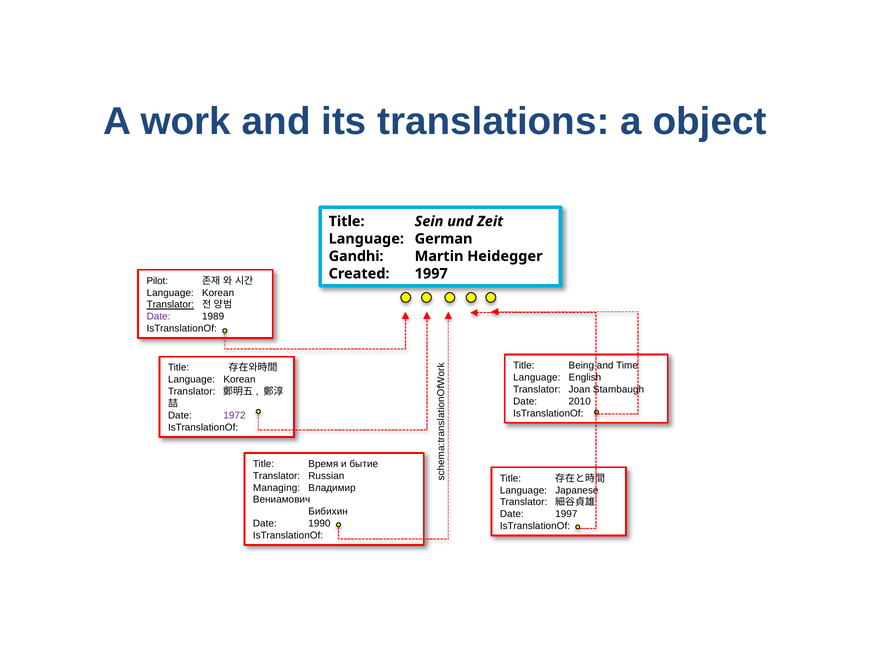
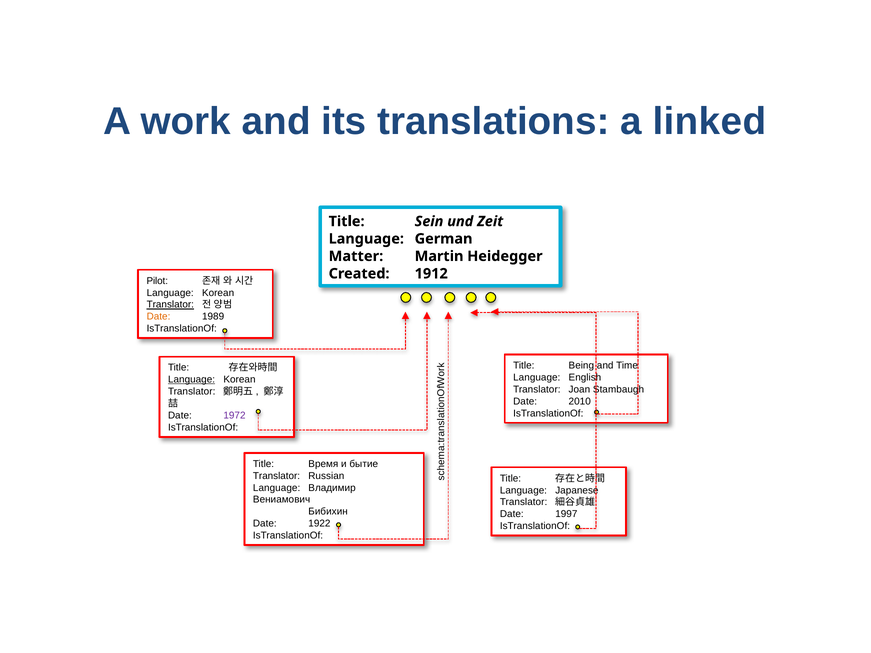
object: object -> linked
Gandhi: Gandhi -> Matter
Created 1997: 1997 -> 1912
Date at (159, 317) colour: purple -> orange
Language at (192, 380) underline: none -> present
Managing at (277, 488): Managing -> Language
1990: 1990 -> 1922
